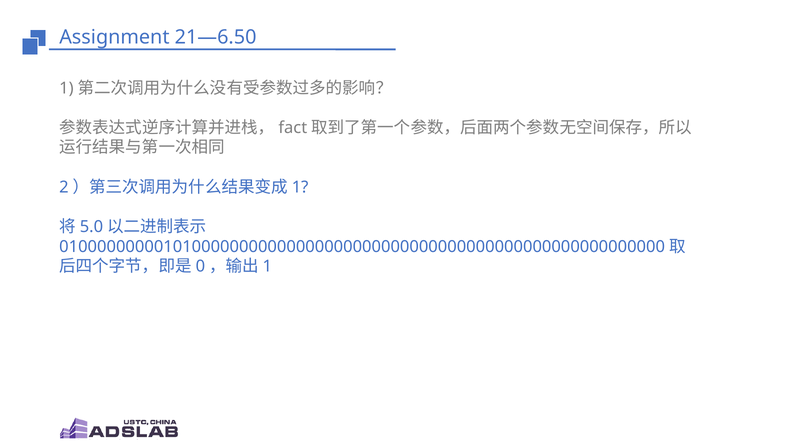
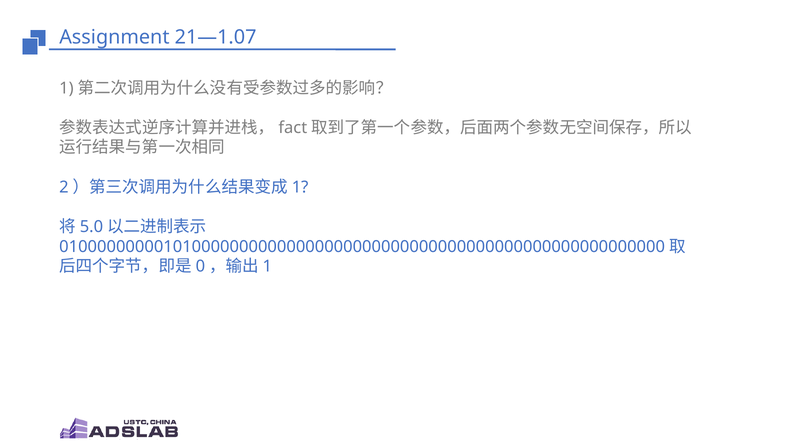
21—6.50: 21—6.50 -> 21—1.07
